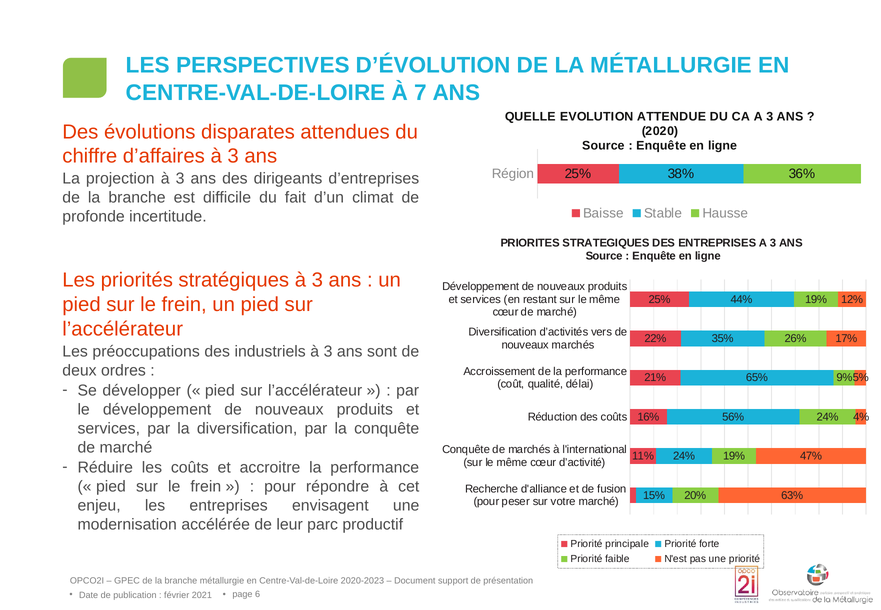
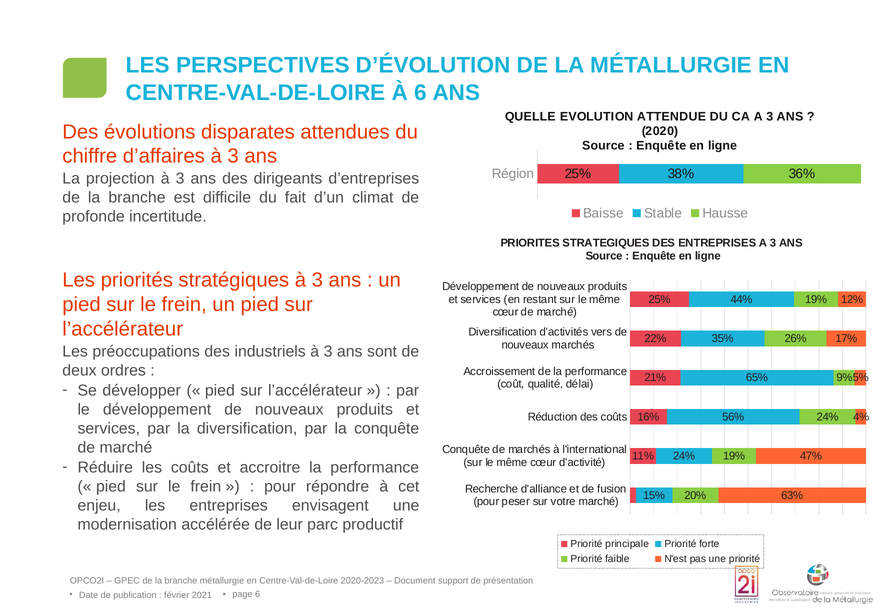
À 7: 7 -> 6
